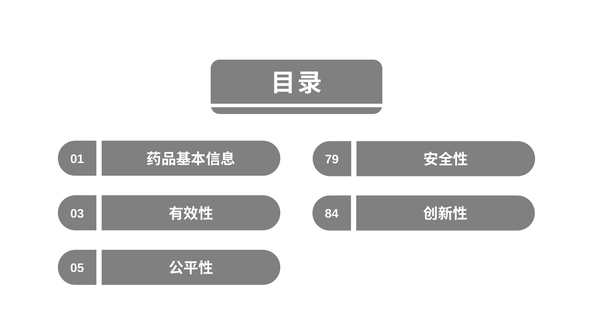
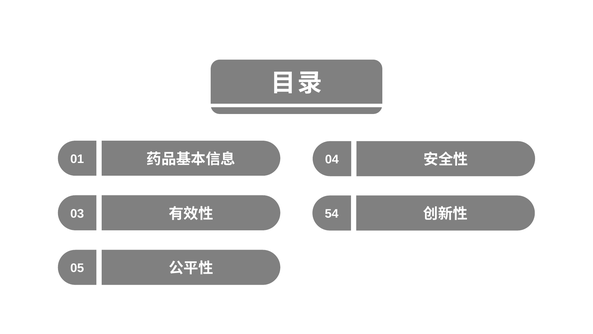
79: 79 -> 04
84: 84 -> 54
